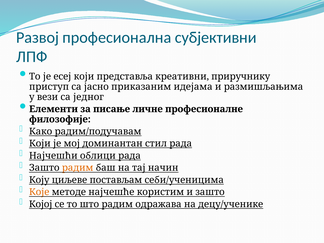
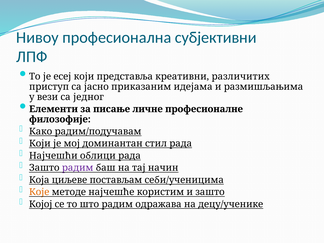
Развој: Развој -> Нивоу
приручнику: приручнику -> различитих
радим at (78, 168) colour: orange -> purple
Коју: Коју -> Која
